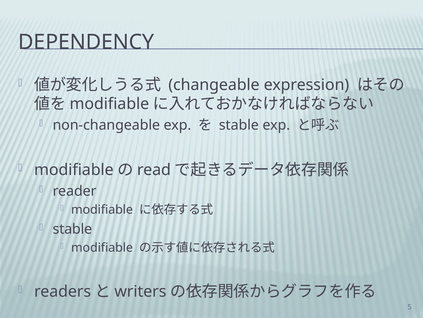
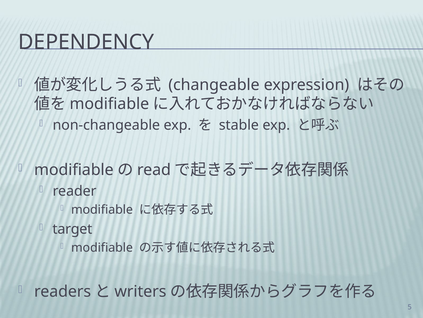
stable at (72, 229): stable -> target
